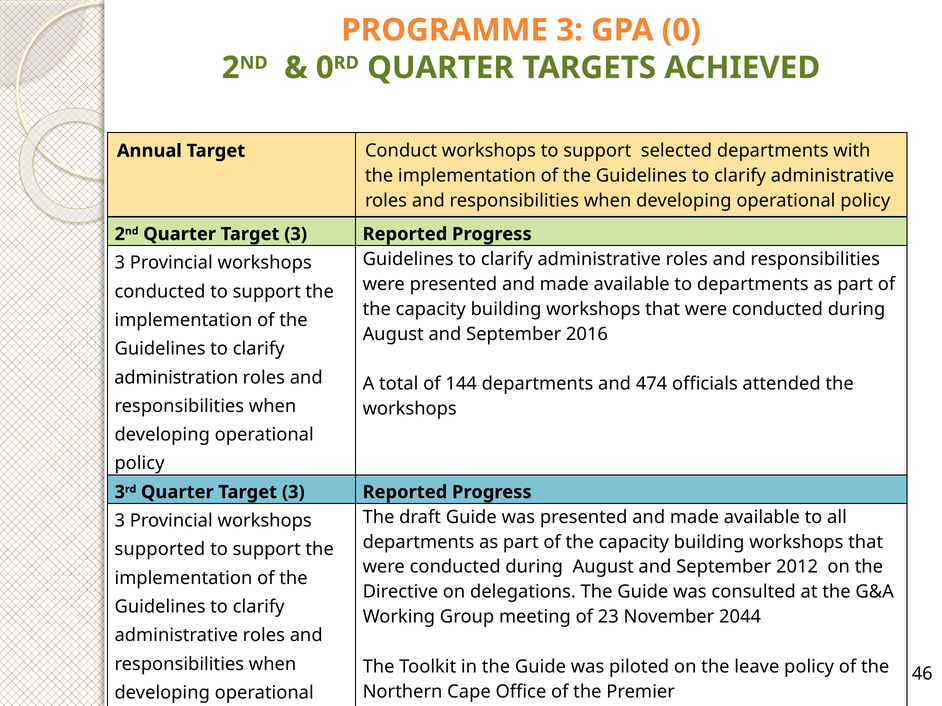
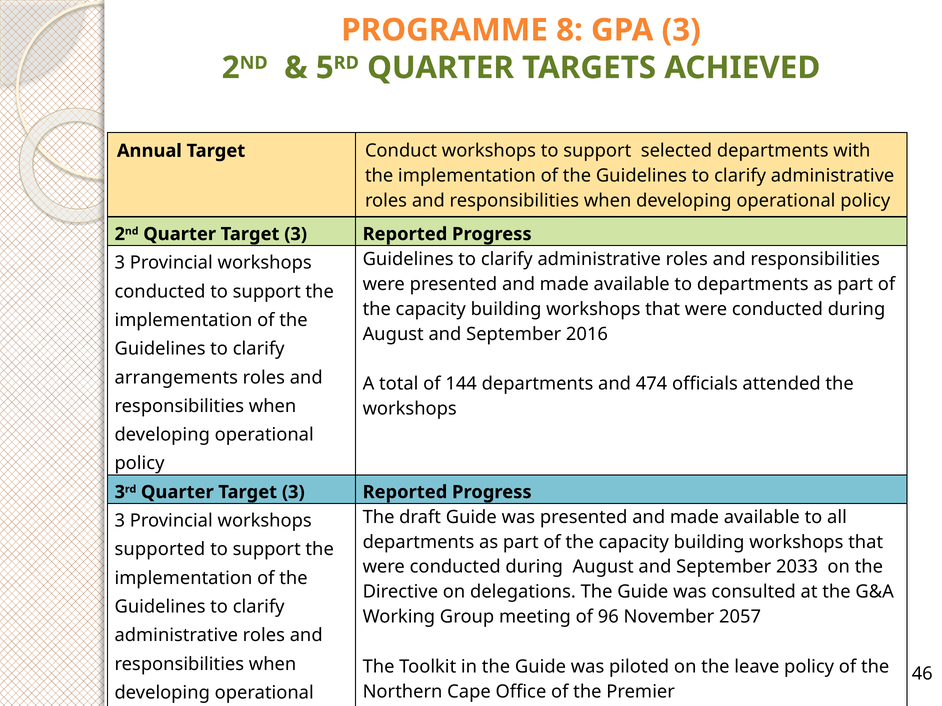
PROGRAMME 3: 3 -> 8
GPA 0: 0 -> 3
0 at (325, 68): 0 -> 5
administration: administration -> arrangements
2012: 2012 -> 2033
23: 23 -> 96
2044: 2044 -> 2057
